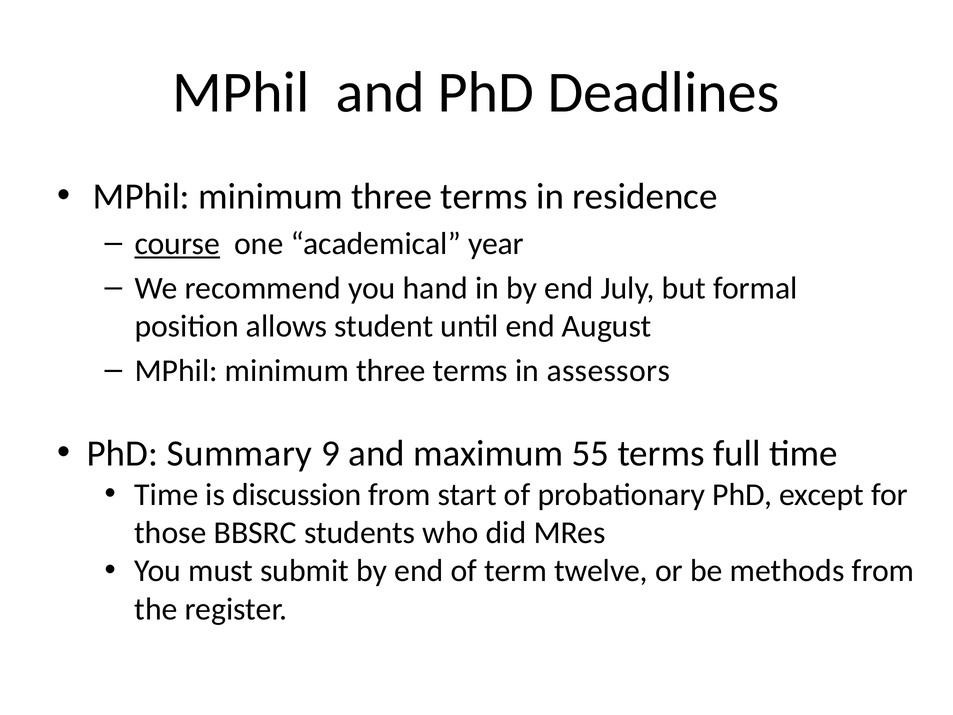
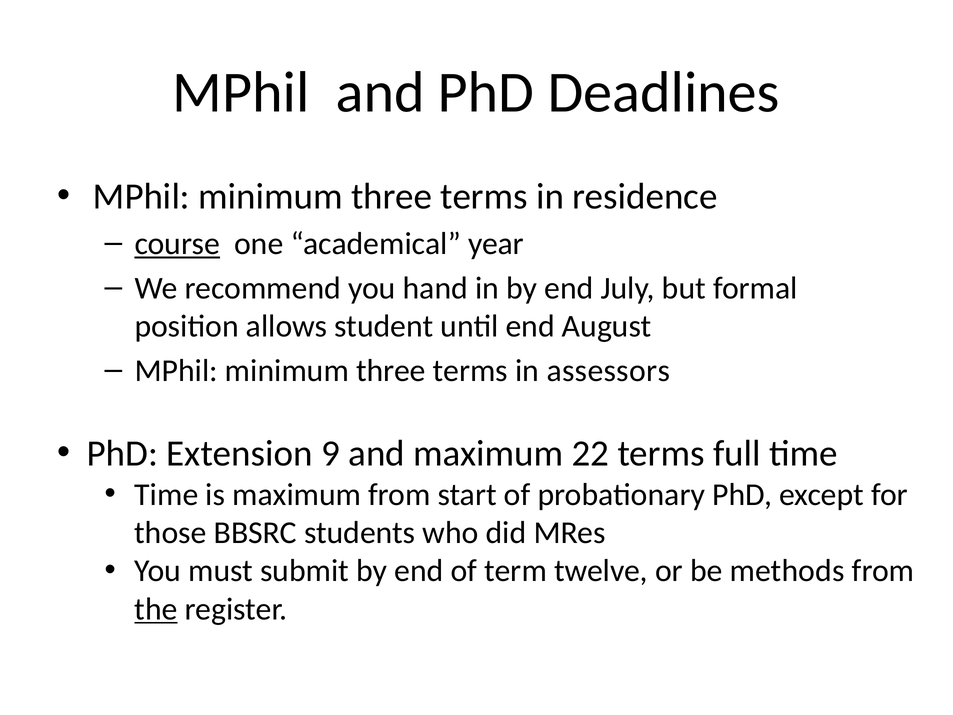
Summary: Summary -> Extension
55: 55 -> 22
is discussion: discussion -> maximum
the underline: none -> present
